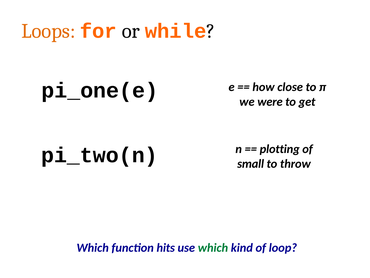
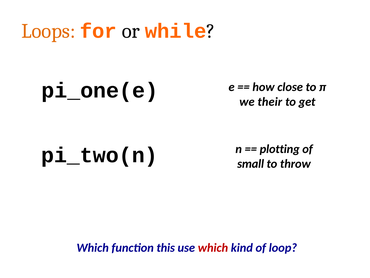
were: were -> their
hits: hits -> this
which at (213, 247) colour: green -> red
